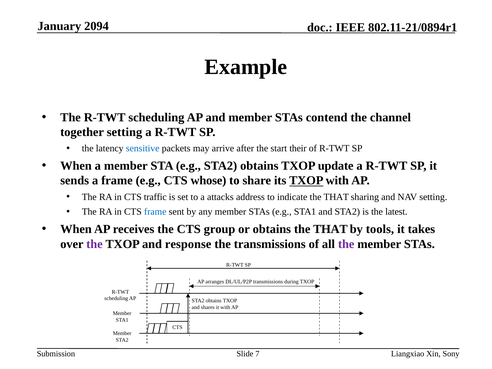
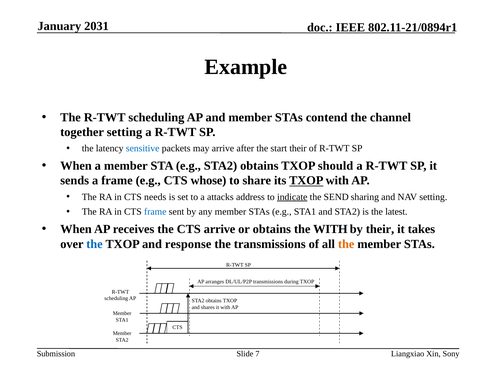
2094: 2094 -> 2031
update: update -> should
traffic: traffic -> needs
indicate underline: none -> present
THAT at (336, 197): THAT -> SEND
CTS group: group -> arrive
obtains the THAT: THAT -> WITH
by tools: tools -> their
the at (94, 244) colour: purple -> blue
the at (346, 244) colour: purple -> orange
